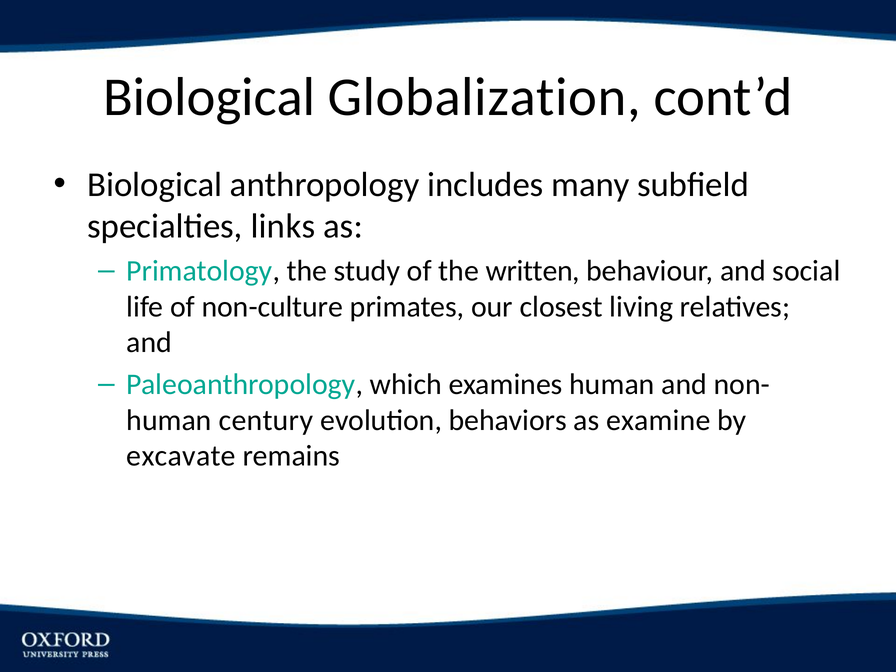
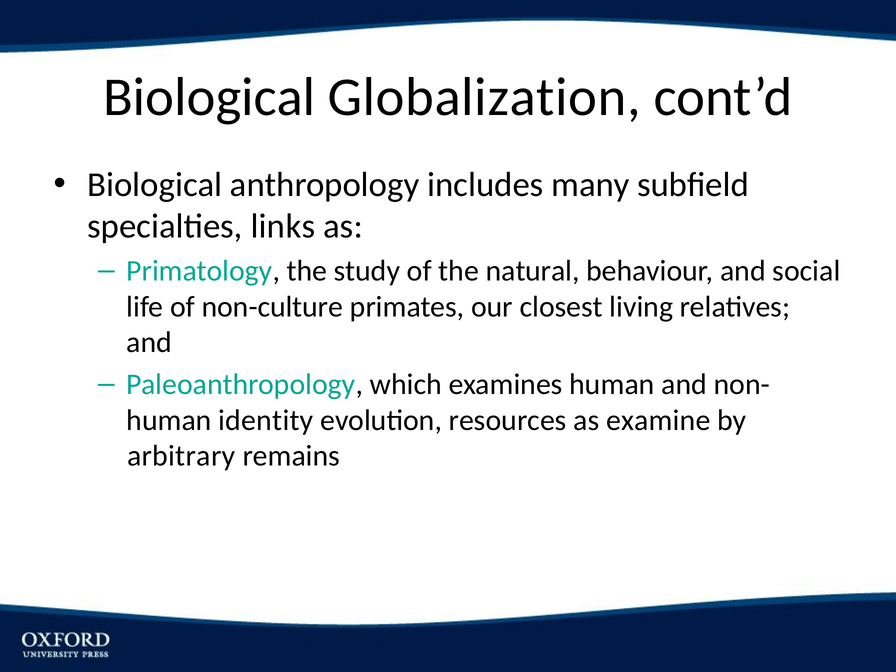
written: written -> natural
century: century -> identity
behaviors: behaviors -> resources
excavate: excavate -> arbitrary
